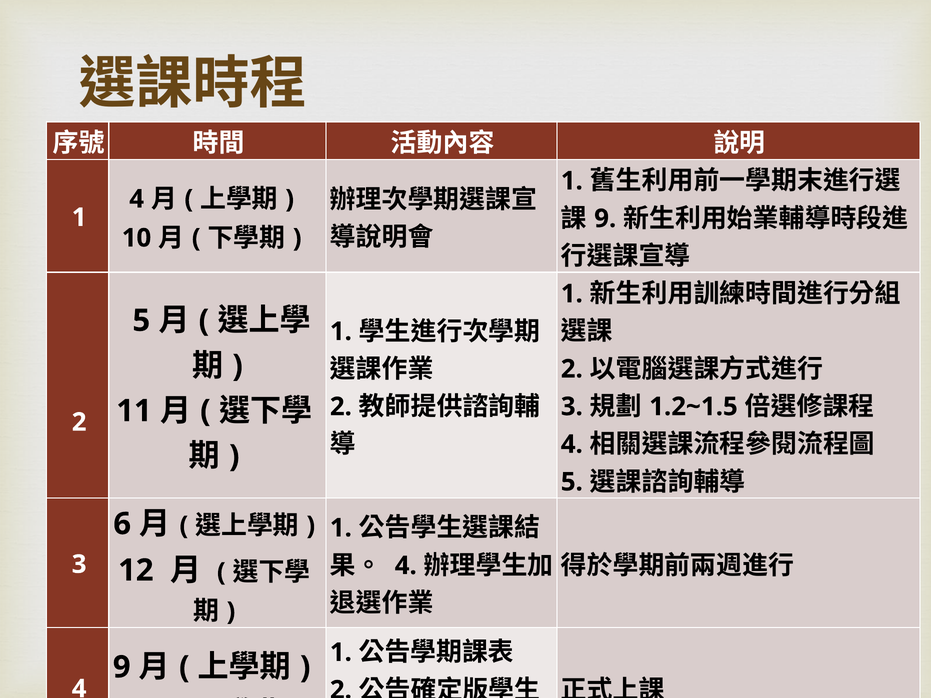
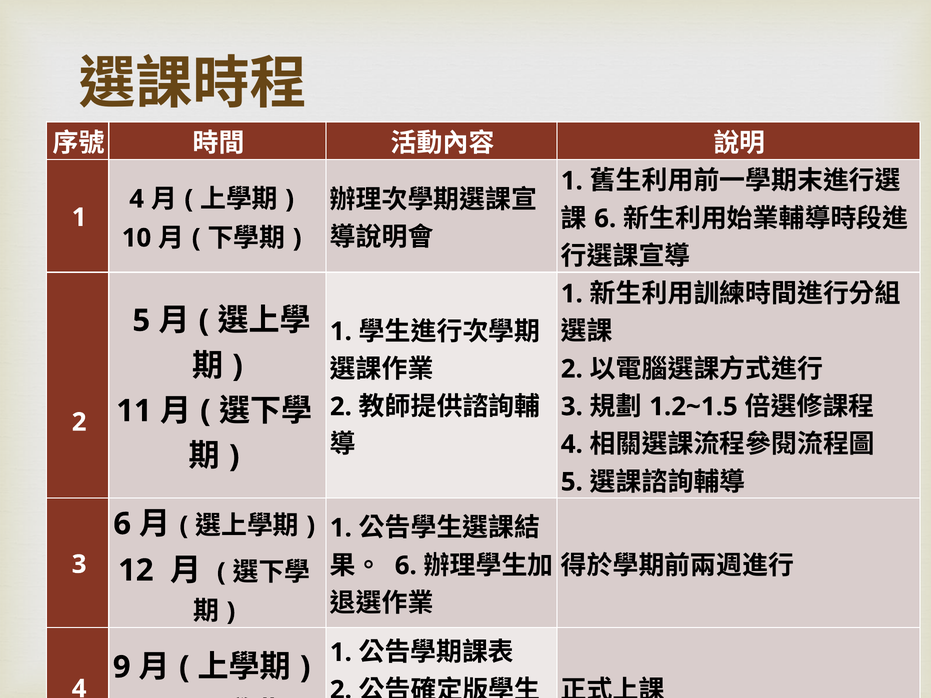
9 at (605, 219): 9 -> 6
4 at (406, 566): 4 -> 6
